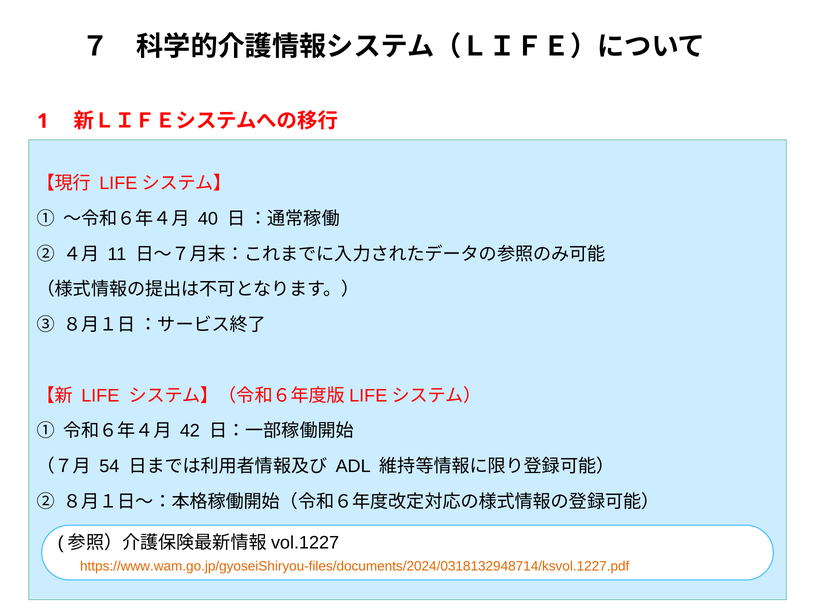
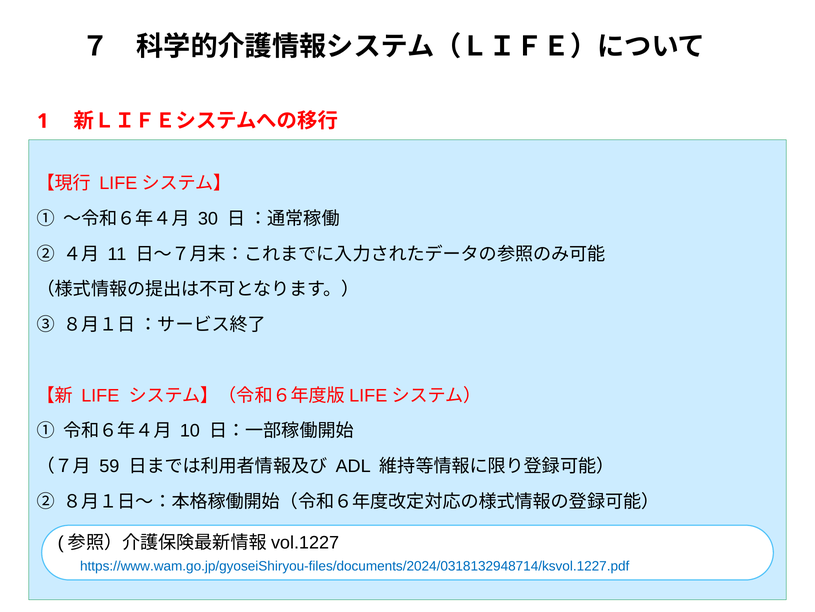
40: 40 -> 30
42: 42 -> 10
54: 54 -> 59
https://www.wam.go.jp/gyoseiShiryou-files/documents/2024/0318132948714/ksvol.1227.pdf colour: orange -> blue
